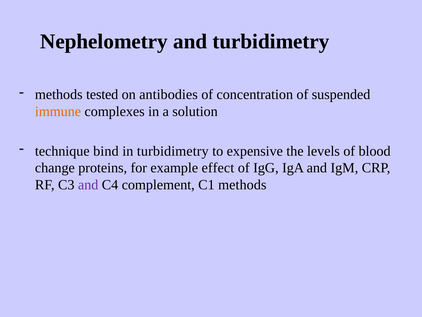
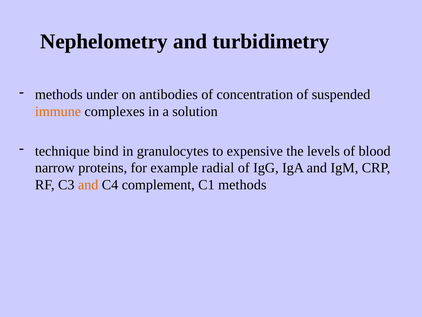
tested: tested -> under
in turbidimetry: turbidimetry -> granulocytes
change: change -> narrow
effect: effect -> radial
and at (88, 185) colour: purple -> orange
